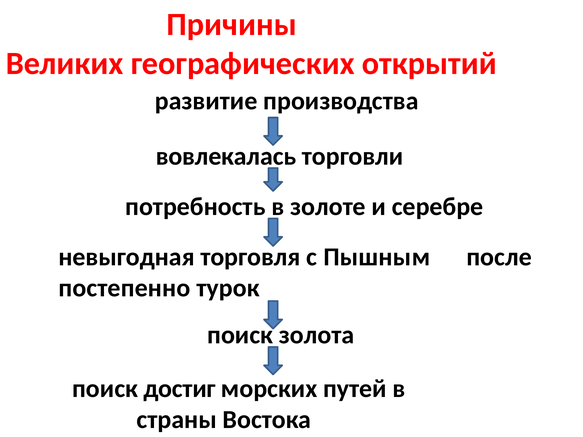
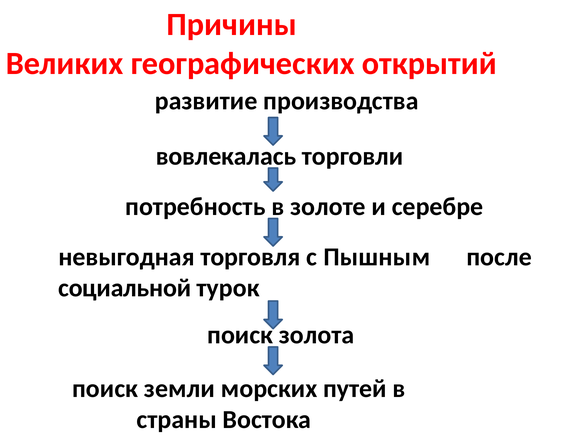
постепенно: постепенно -> социальной
достиг: достиг -> земли
